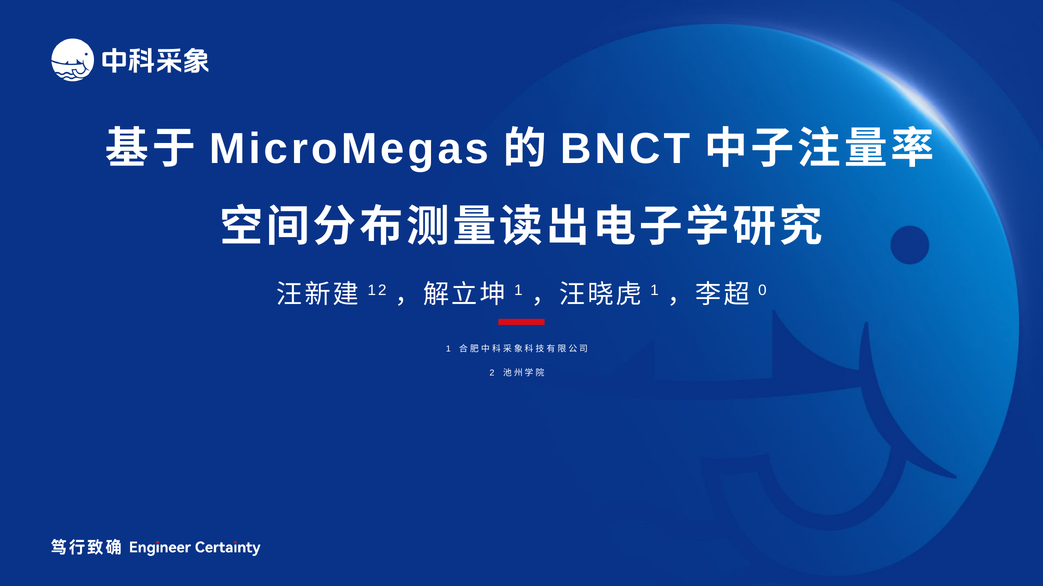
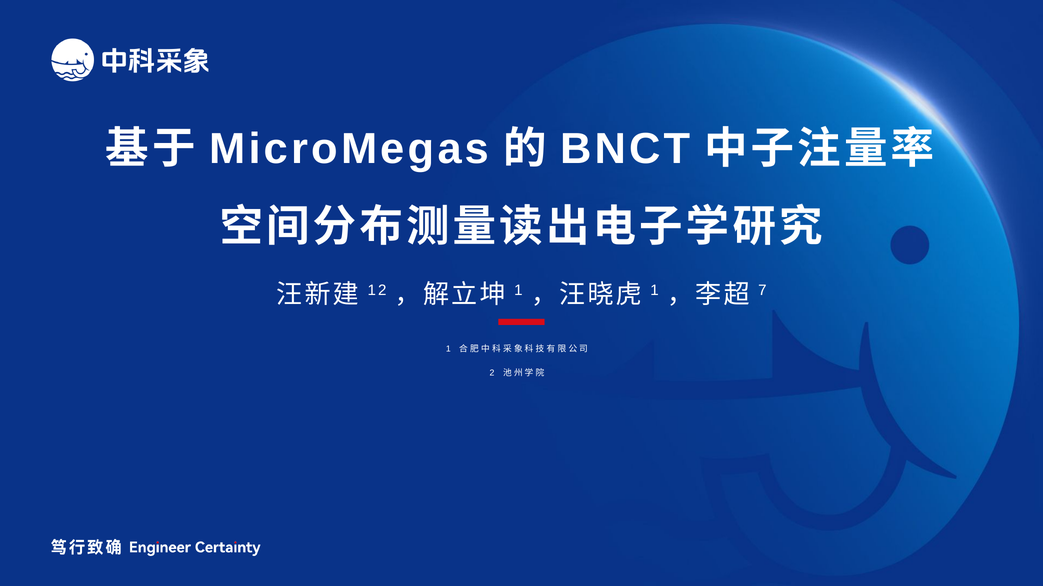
0: 0 -> 7
